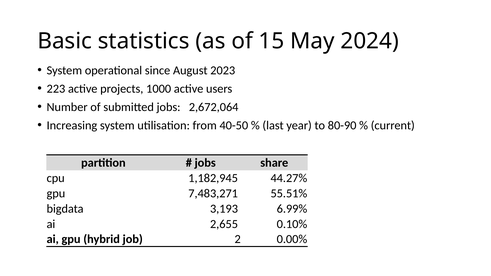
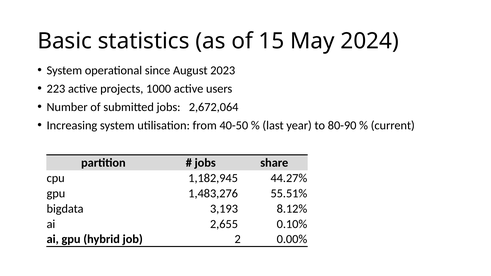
7,483,271: 7,483,271 -> 1,483,276
6.99%: 6.99% -> 8.12%
